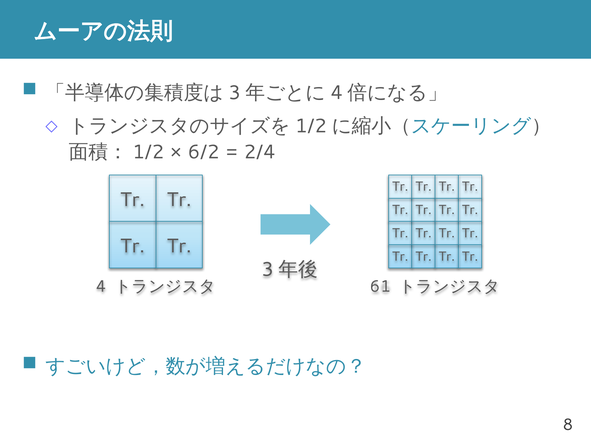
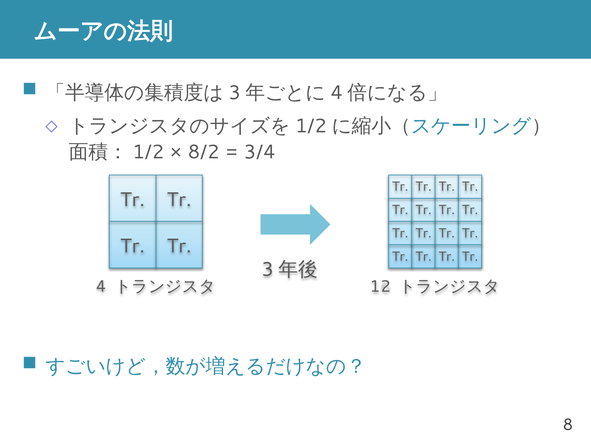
6/2: 6/2 -> 8/2
2/4: 2/4 -> 3/4
61: 61 -> 12
